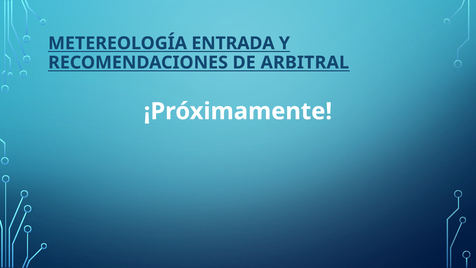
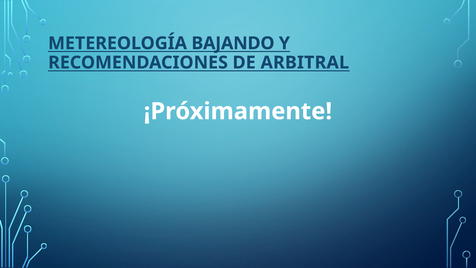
ENTRADA: ENTRADA -> BAJANDO
